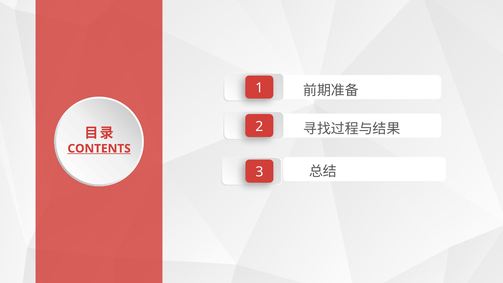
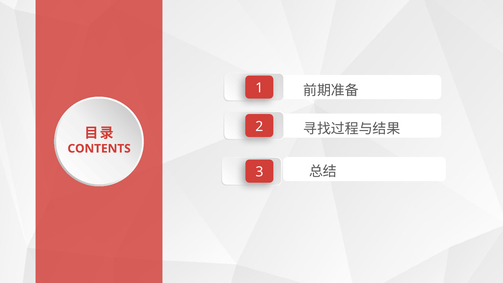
CONTENTS underline: present -> none
